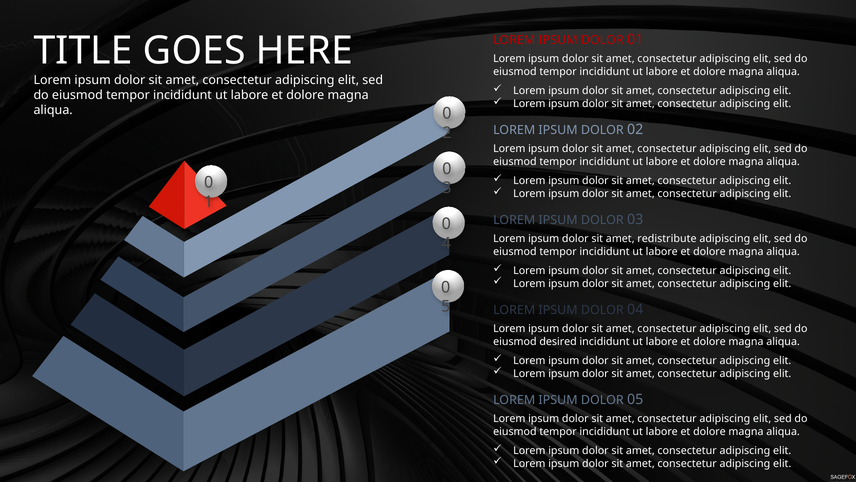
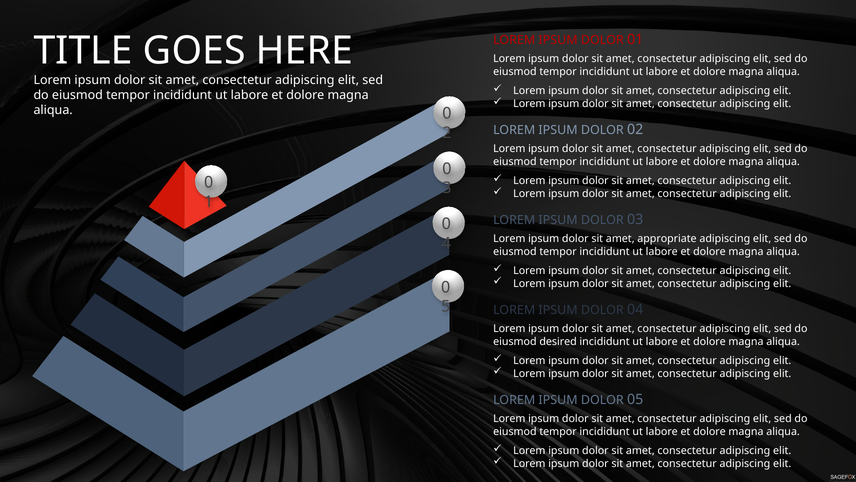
redistribute: redistribute -> appropriate
